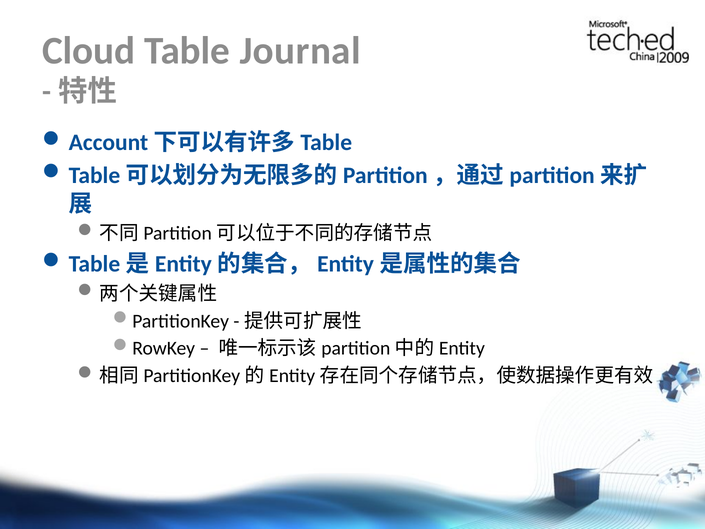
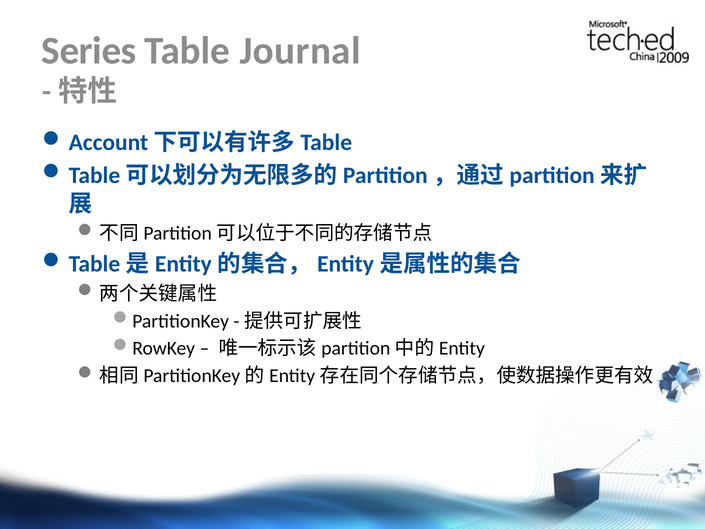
Cloud: Cloud -> Series
